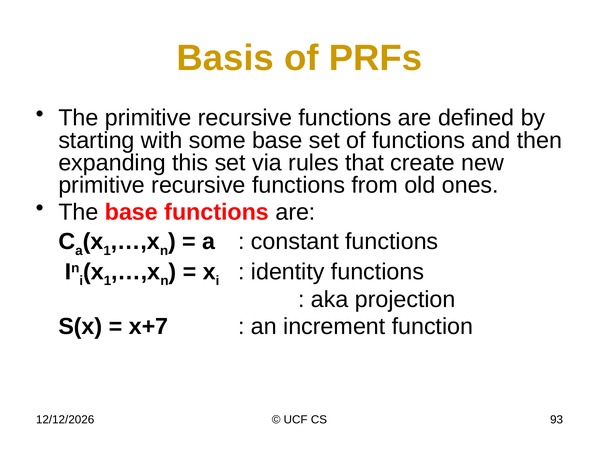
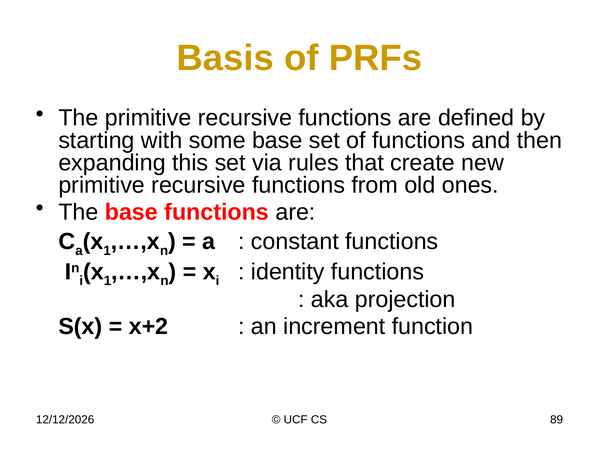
x+7: x+7 -> x+2
93: 93 -> 89
